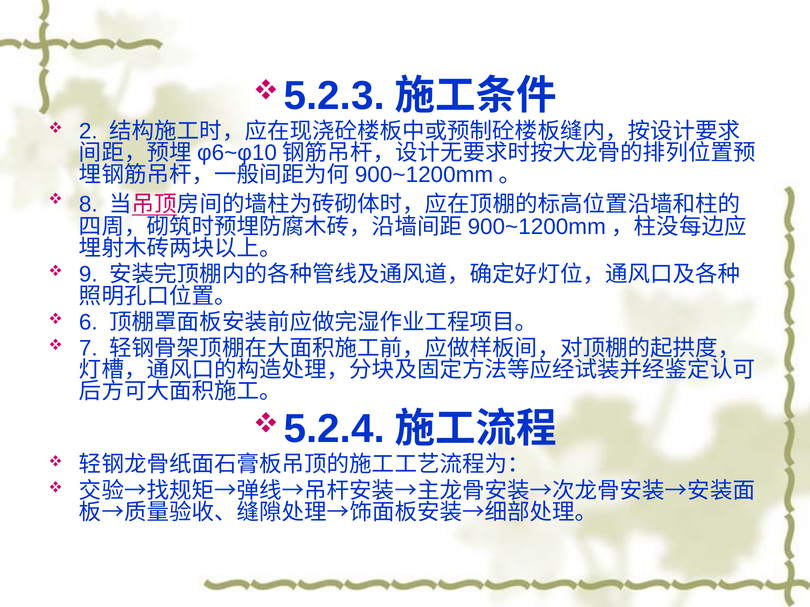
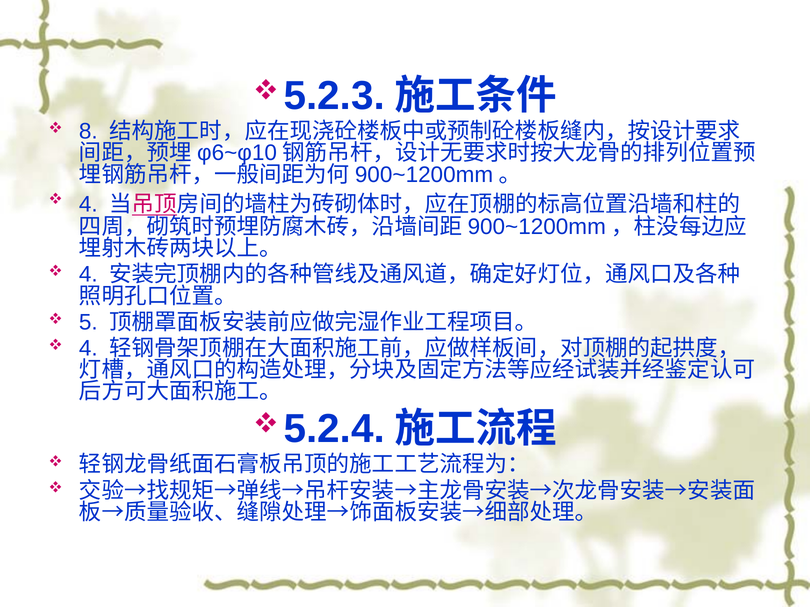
2: 2 -> 8
8 at (88, 204): 8 -> 4
9 at (88, 275): 9 -> 4
6: 6 -> 5
7 at (88, 349): 7 -> 4
